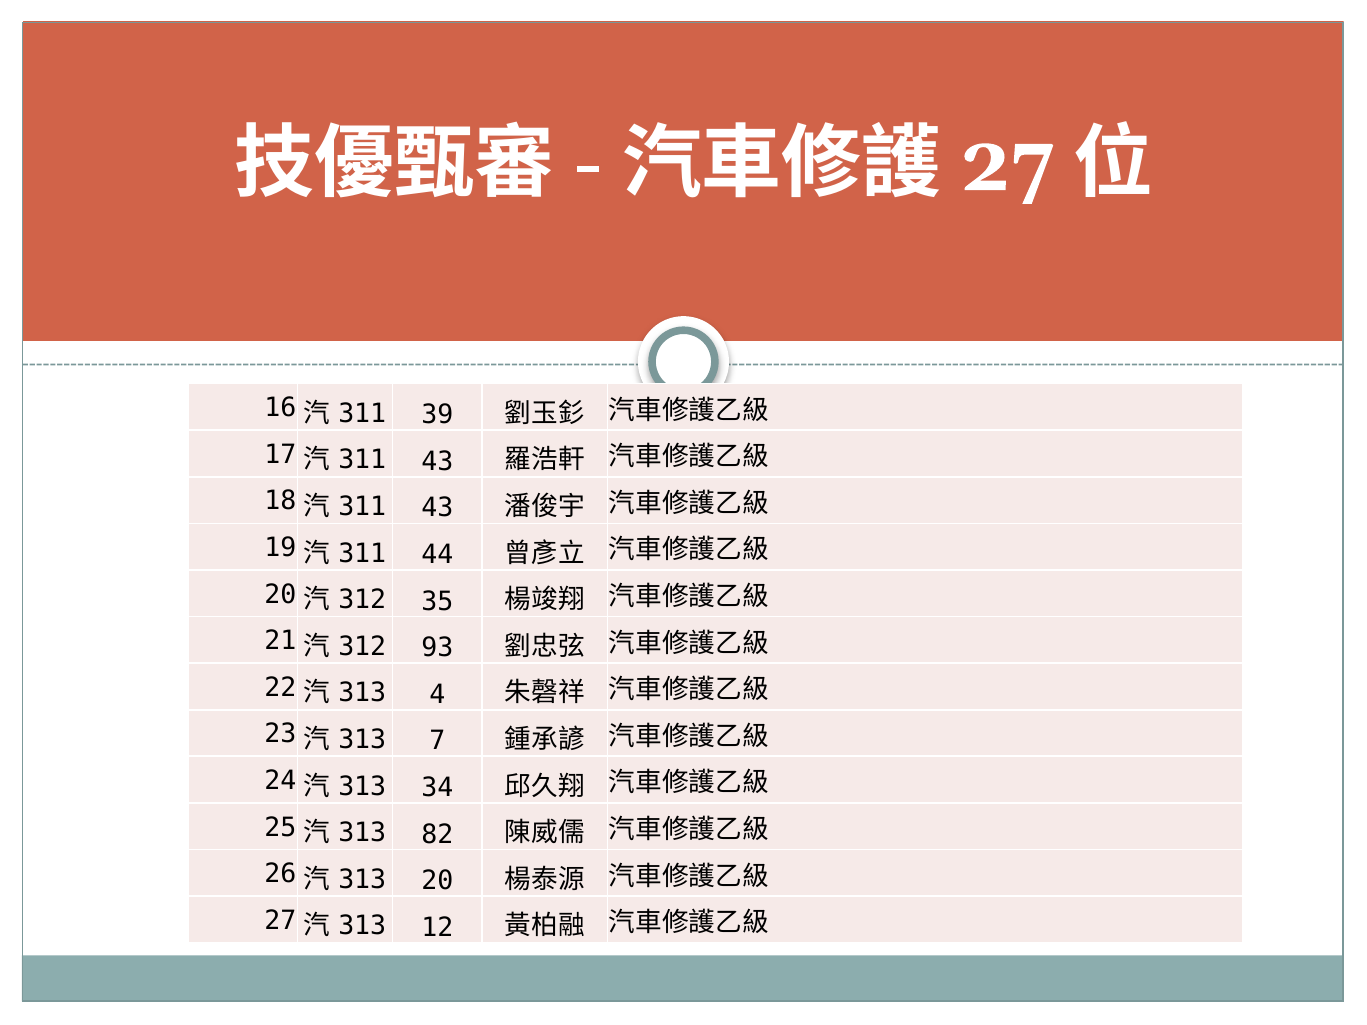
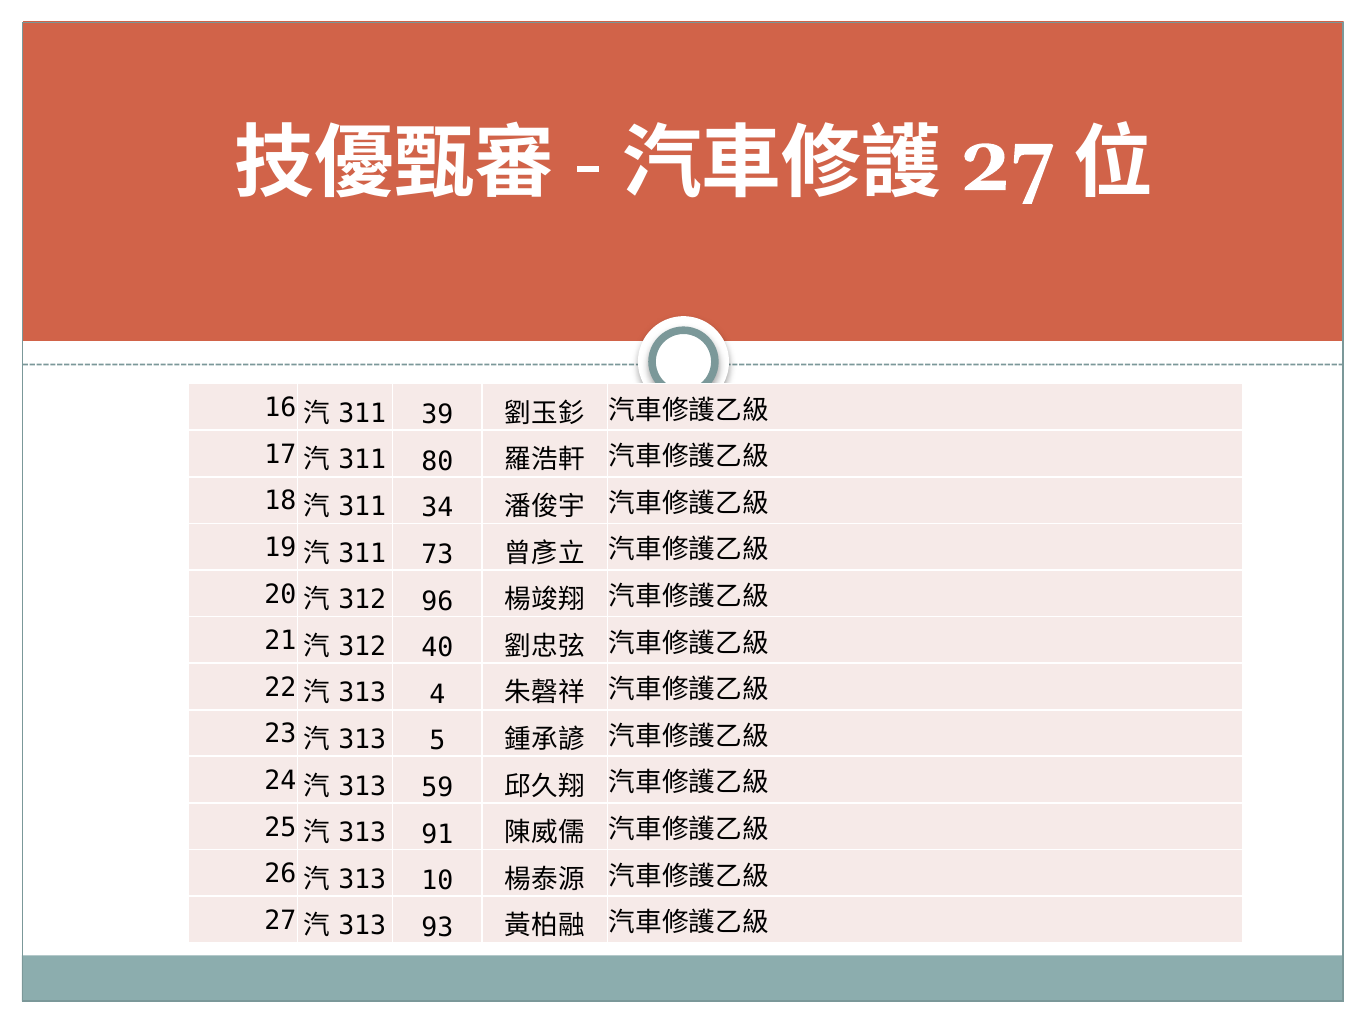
43 at (437, 462): 43 -> 80
43 at (437, 508): 43 -> 34
44: 44 -> 73
35: 35 -> 96
93: 93 -> 40
7: 7 -> 5
34: 34 -> 59
82: 82 -> 91
20 at (437, 881): 20 -> 10
12: 12 -> 93
